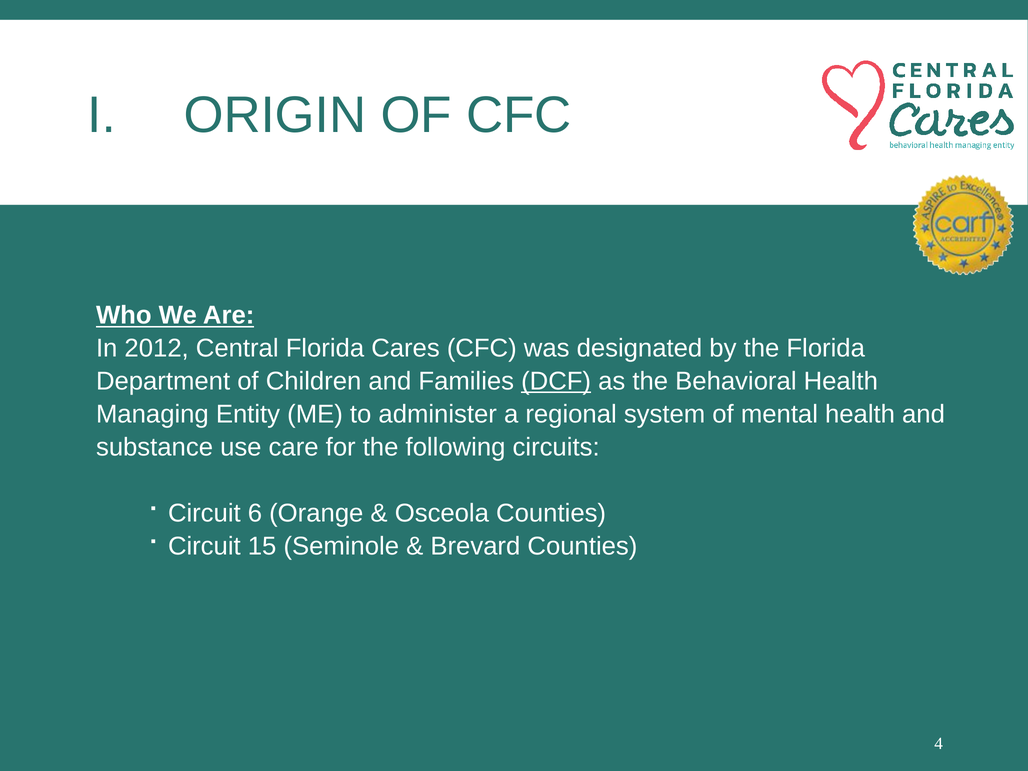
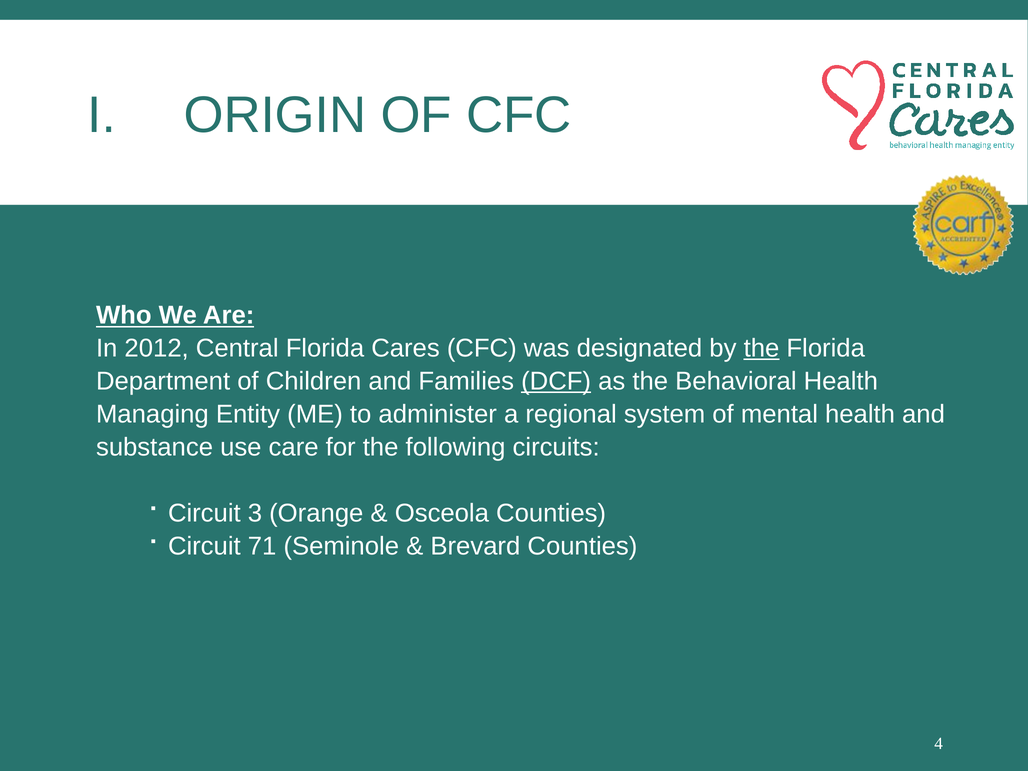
the at (762, 348) underline: none -> present
6: 6 -> 3
15: 15 -> 71
